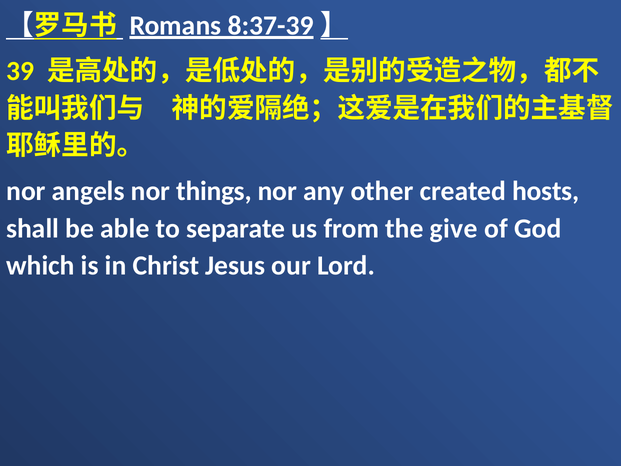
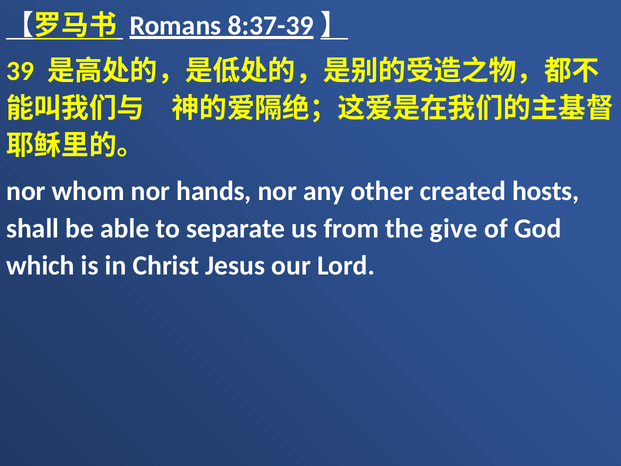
angels: angels -> whom
things: things -> hands
